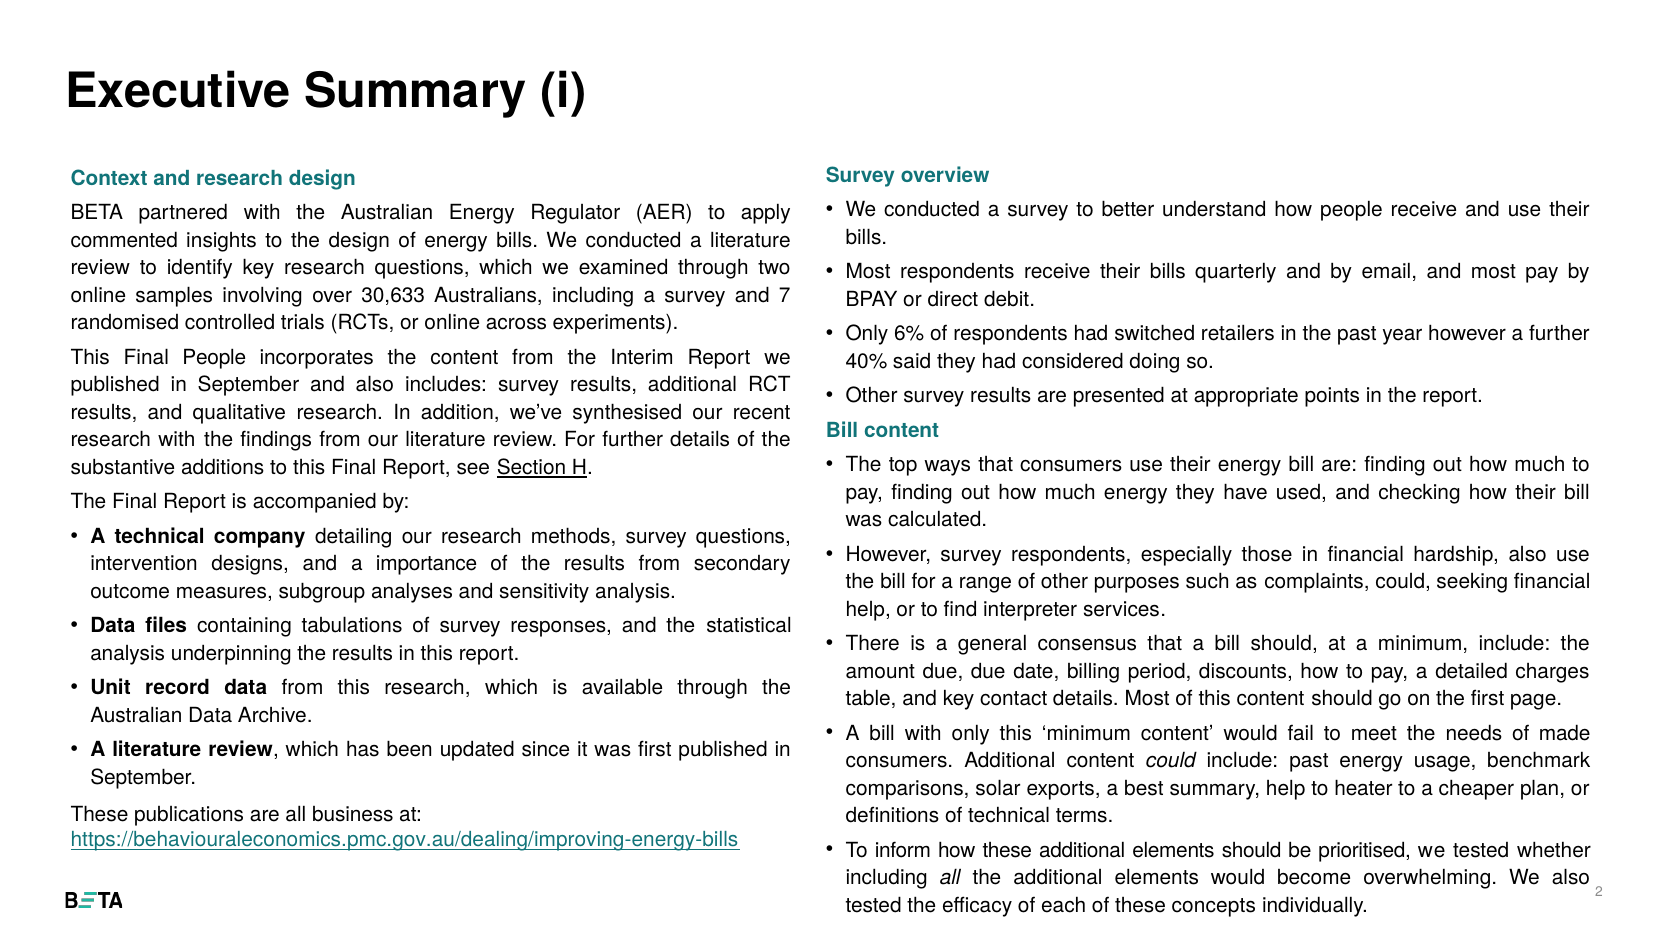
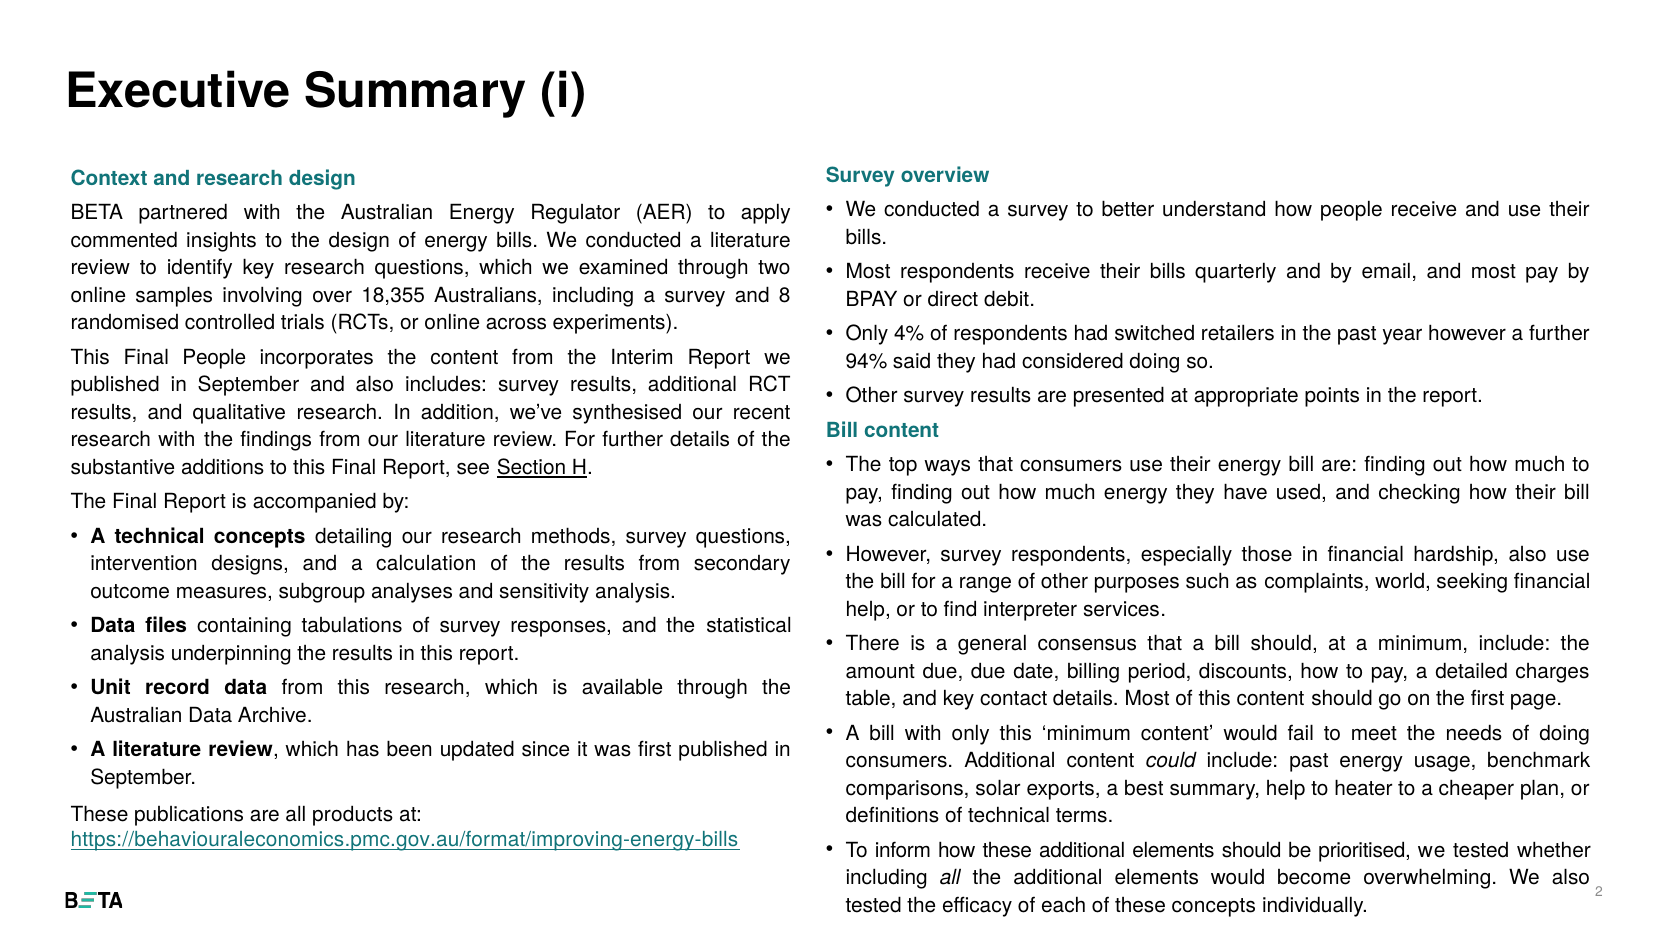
30,633: 30,633 -> 18,355
7: 7 -> 8
6%: 6% -> 4%
40%: 40% -> 94%
technical company: company -> concepts
importance: importance -> calculation
complaints could: could -> world
of made: made -> doing
business: business -> products
https://behaviouraleconomics.pmc.gov.au/dealing/improving-energy-bills: https://behaviouraleconomics.pmc.gov.au/dealing/improving-energy-bills -> https://behaviouraleconomics.pmc.gov.au/format/improving-energy-bills
